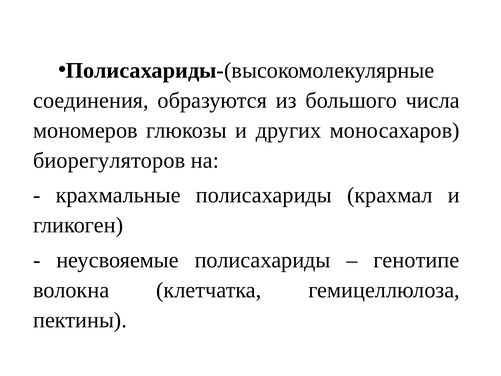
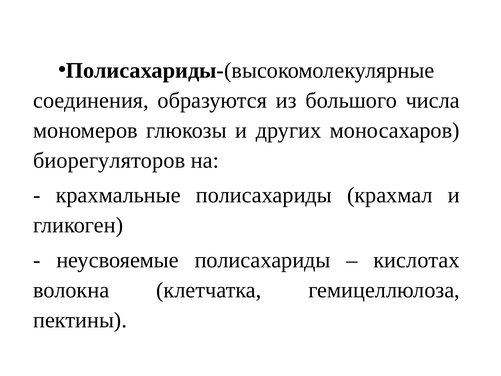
генотипе: генотипе -> кислотах
